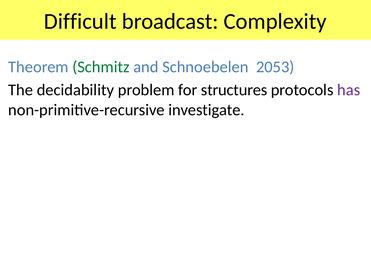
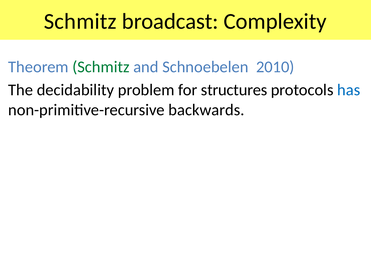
Difficult at (80, 21): Difficult -> Schmitz
2053: 2053 -> 2010
has colour: purple -> blue
investigate: investigate -> backwards
